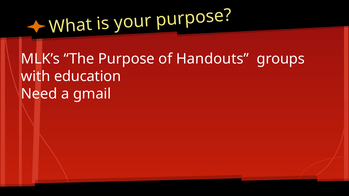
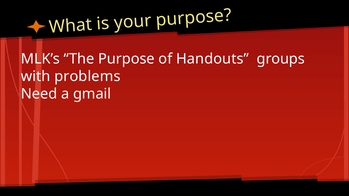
education: education -> problems
